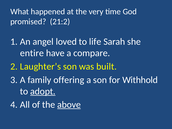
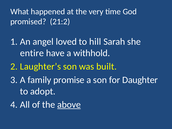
life: life -> hill
compare: compare -> withhold
offering: offering -> promise
Withhold: Withhold -> Daughter
adopt underline: present -> none
